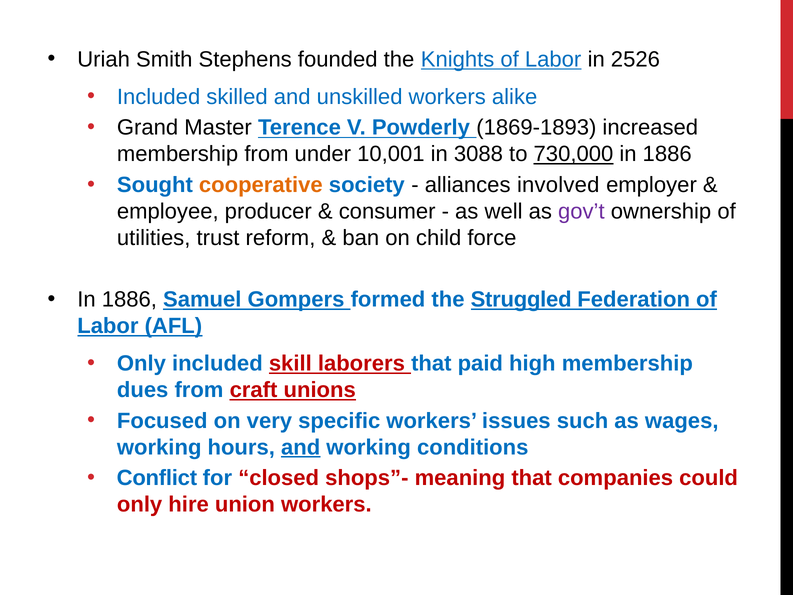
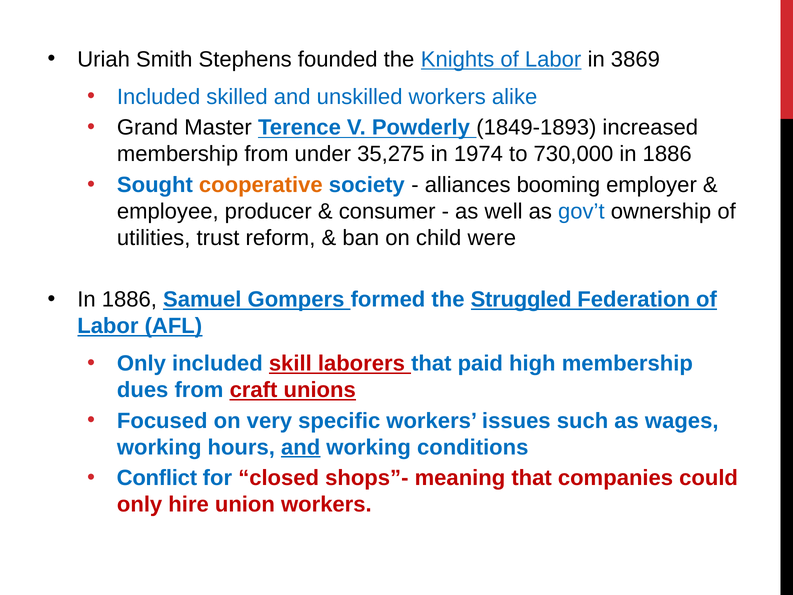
2526: 2526 -> 3869
1869-1893: 1869-1893 -> 1849-1893
10,001: 10,001 -> 35,275
3088: 3088 -> 1974
730,000 underline: present -> none
involved: involved -> booming
gov’t colour: purple -> blue
force: force -> were
